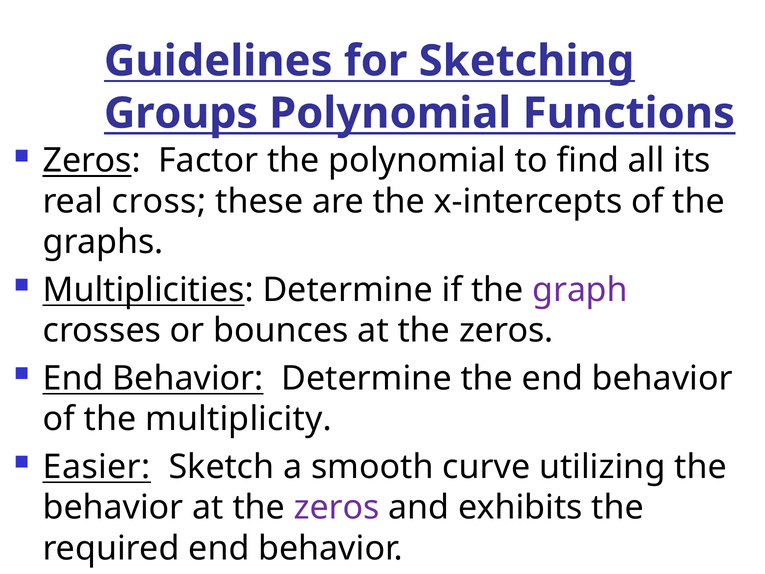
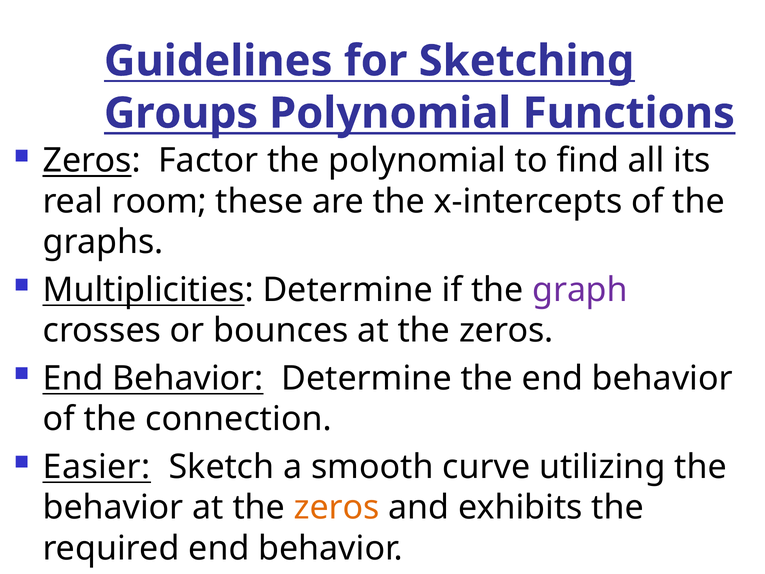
cross: cross -> room
multiplicity: multiplicity -> connection
zeros at (337, 507) colour: purple -> orange
